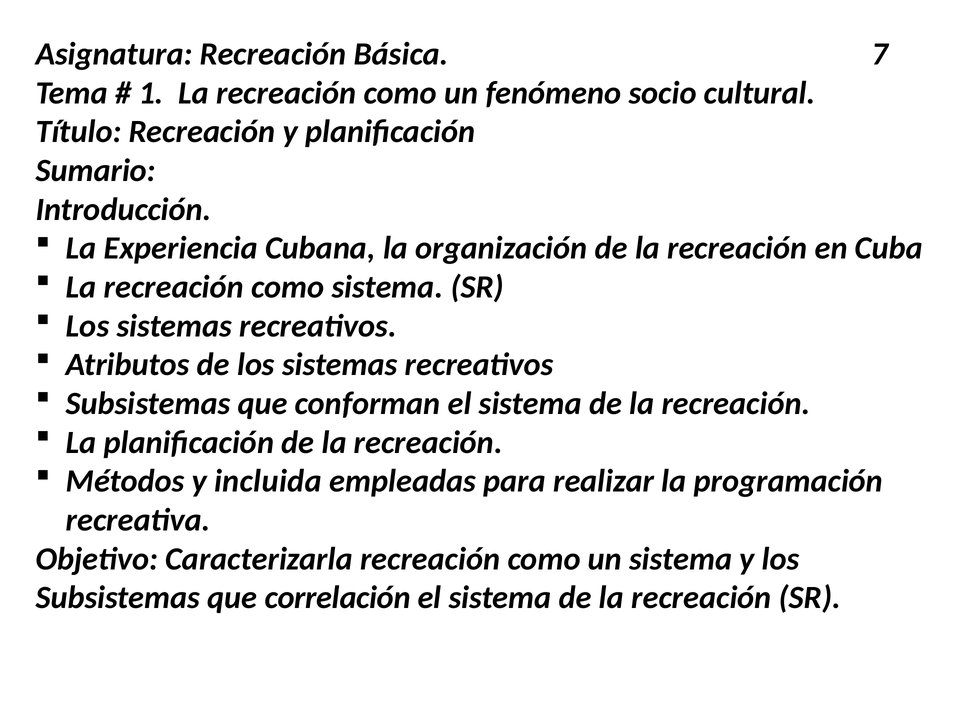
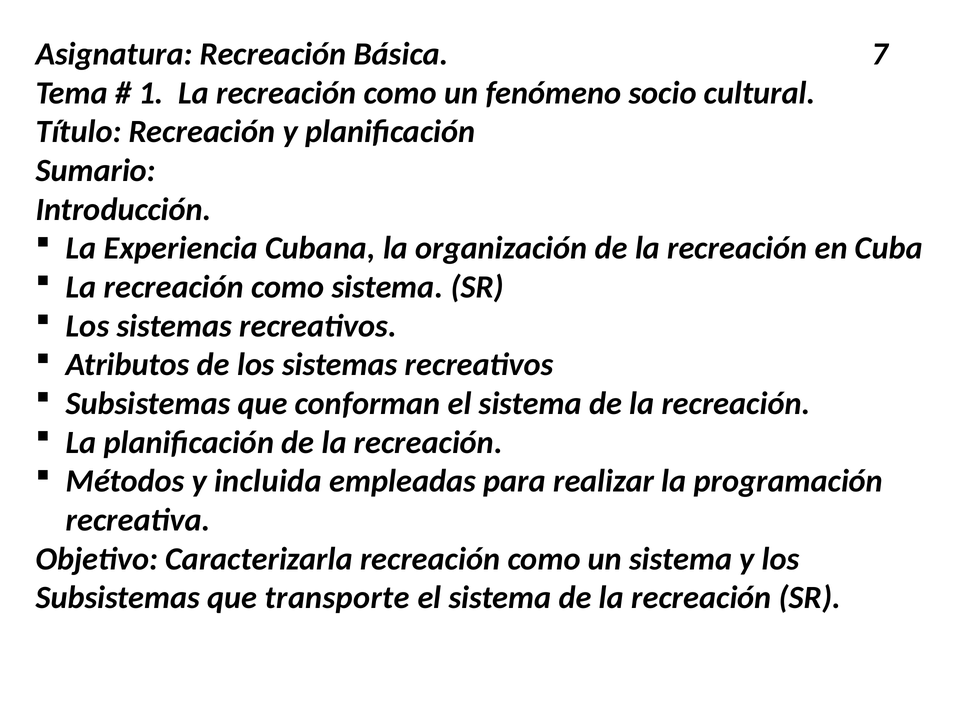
correlación: correlación -> transporte
